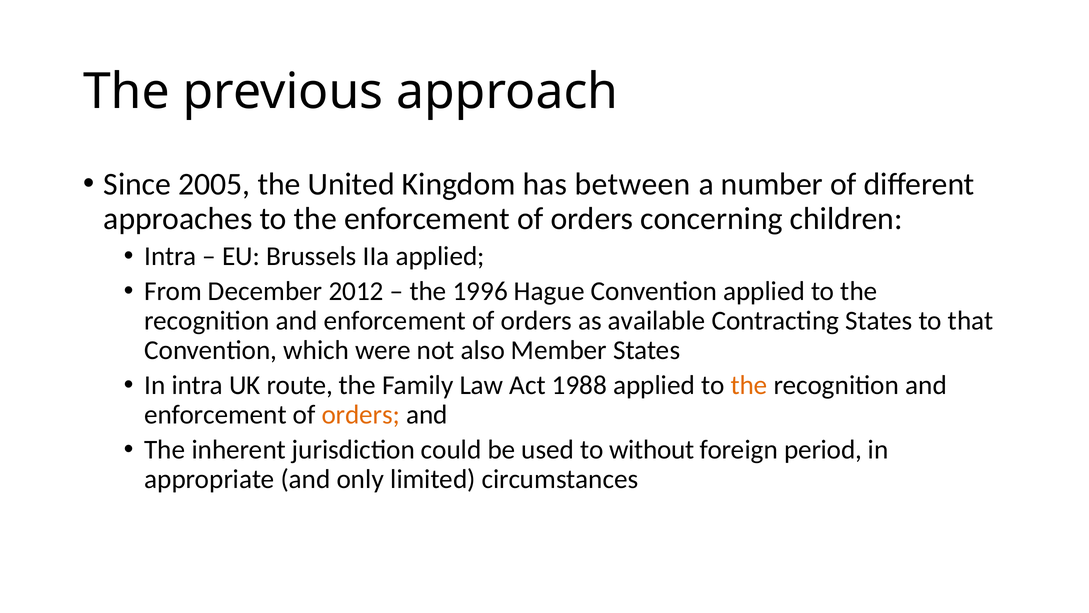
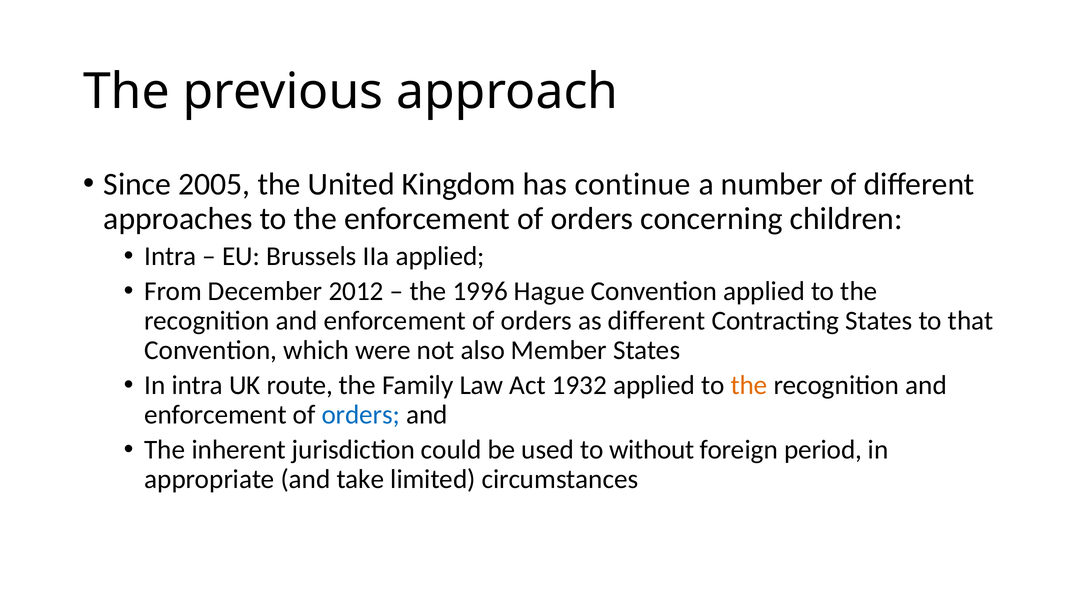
between: between -> continue
as available: available -> different
1988: 1988 -> 1932
orders at (361, 414) colour: orange -> blue
only: only -> take
